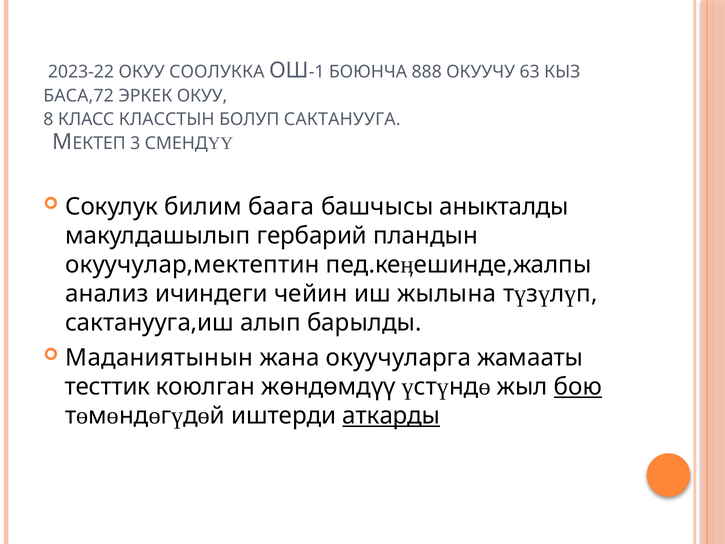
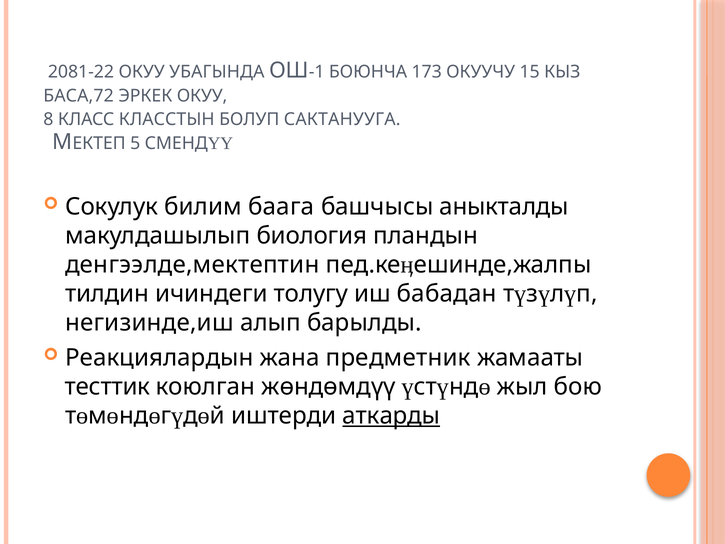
2023-22: 2023-22 -> 2081-22
СООЛУККА: СООЛУККА -> УБАГЫНДА
888: 888 -> 173
63: 63 -> 15
3: 3 -> 5
гербарий: гербарий -> биология
окуучулар,мектептин: окуучулар,мектептин -> денгээлде,мектептин
анализ: анализ -> тилдин
чейин: чейин -> толугу
жылына: жылына -> бабадан
сактанууга,иш: сактанууга,иш -> негизинде,иш
Маданиятынын: Маданиятынын -> Реакциялардын
окуучуларга: окуучуларга -> предметник
бою underline: present -> none
